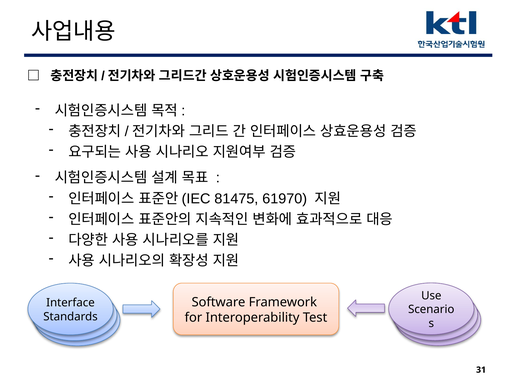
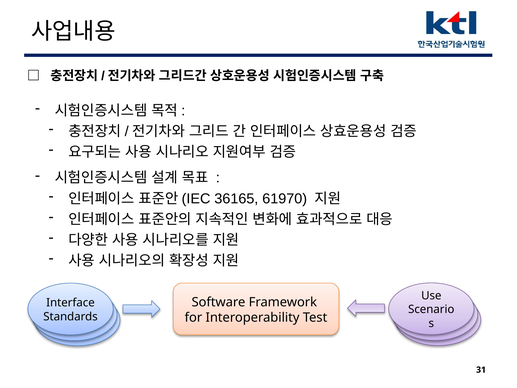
81475: 81475 -> 36165
